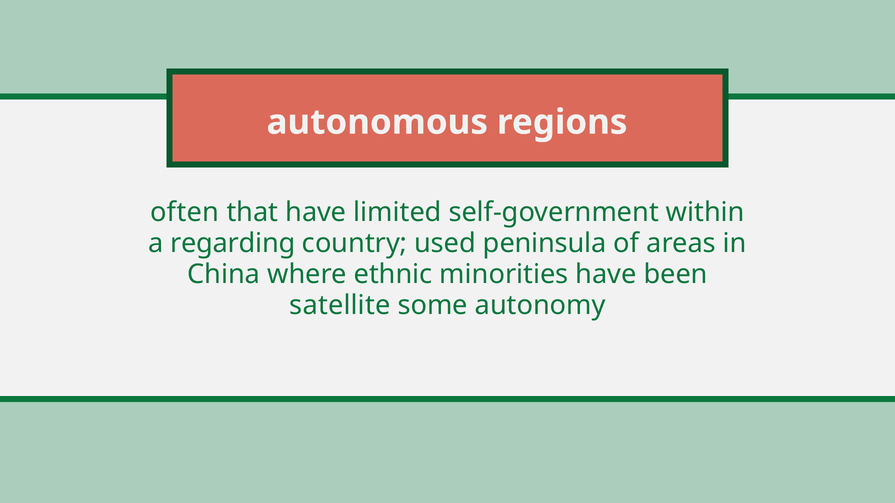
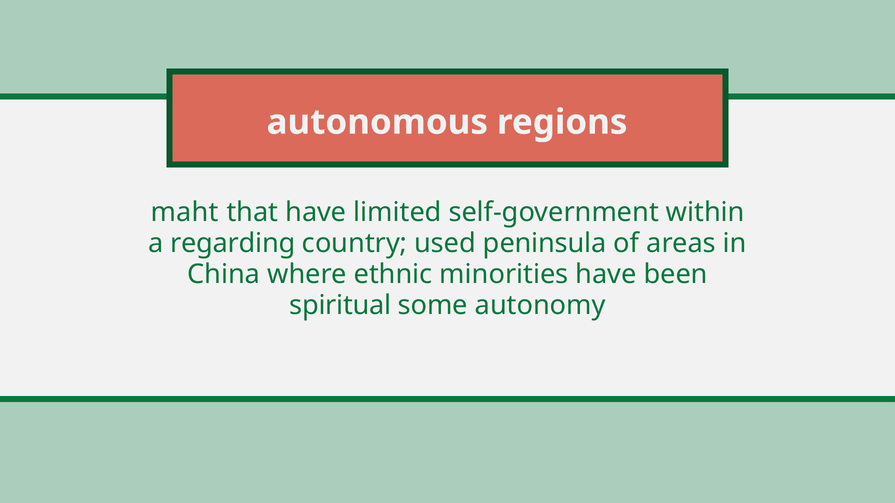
often: often -> maht
satellite: satellite -> spiritual
